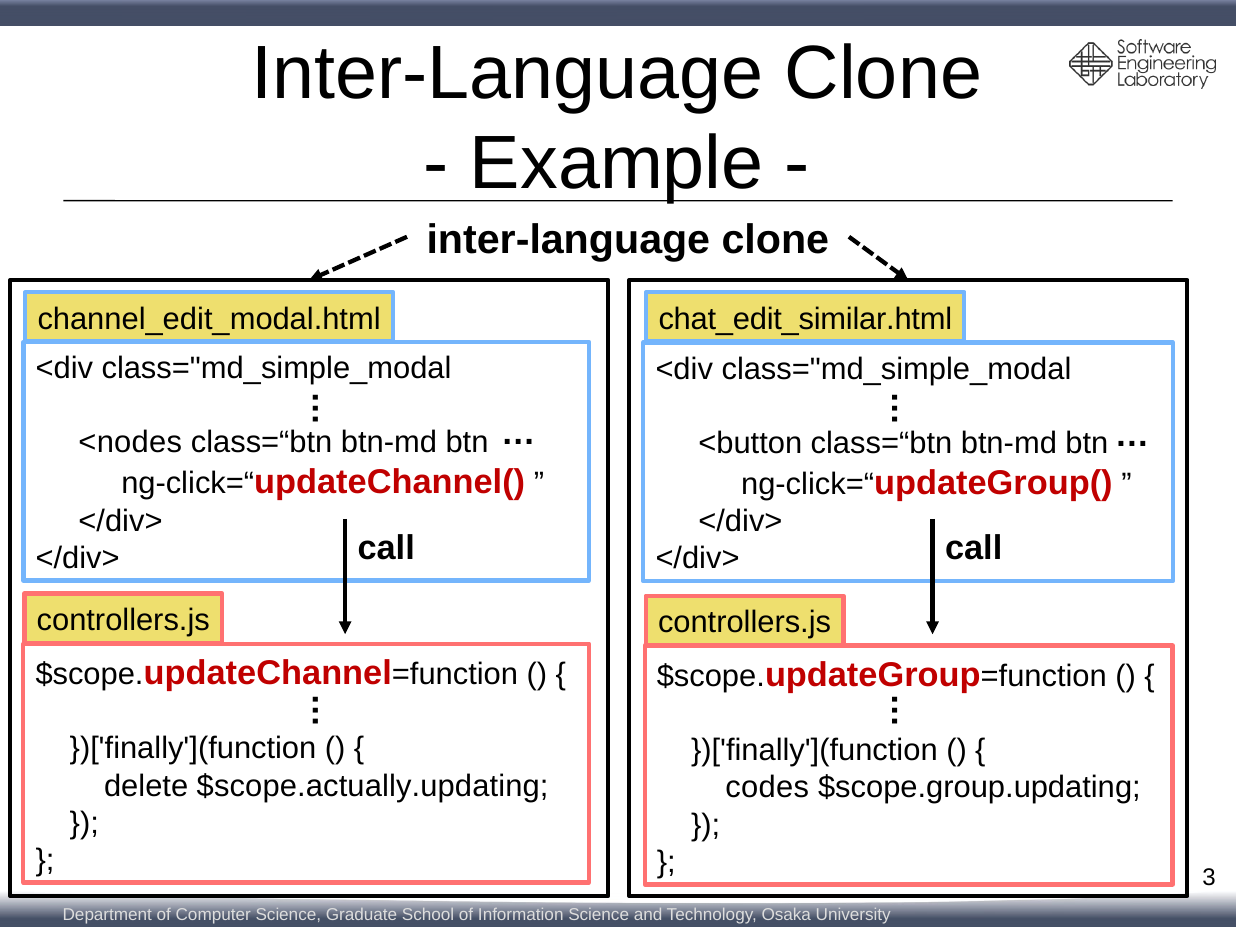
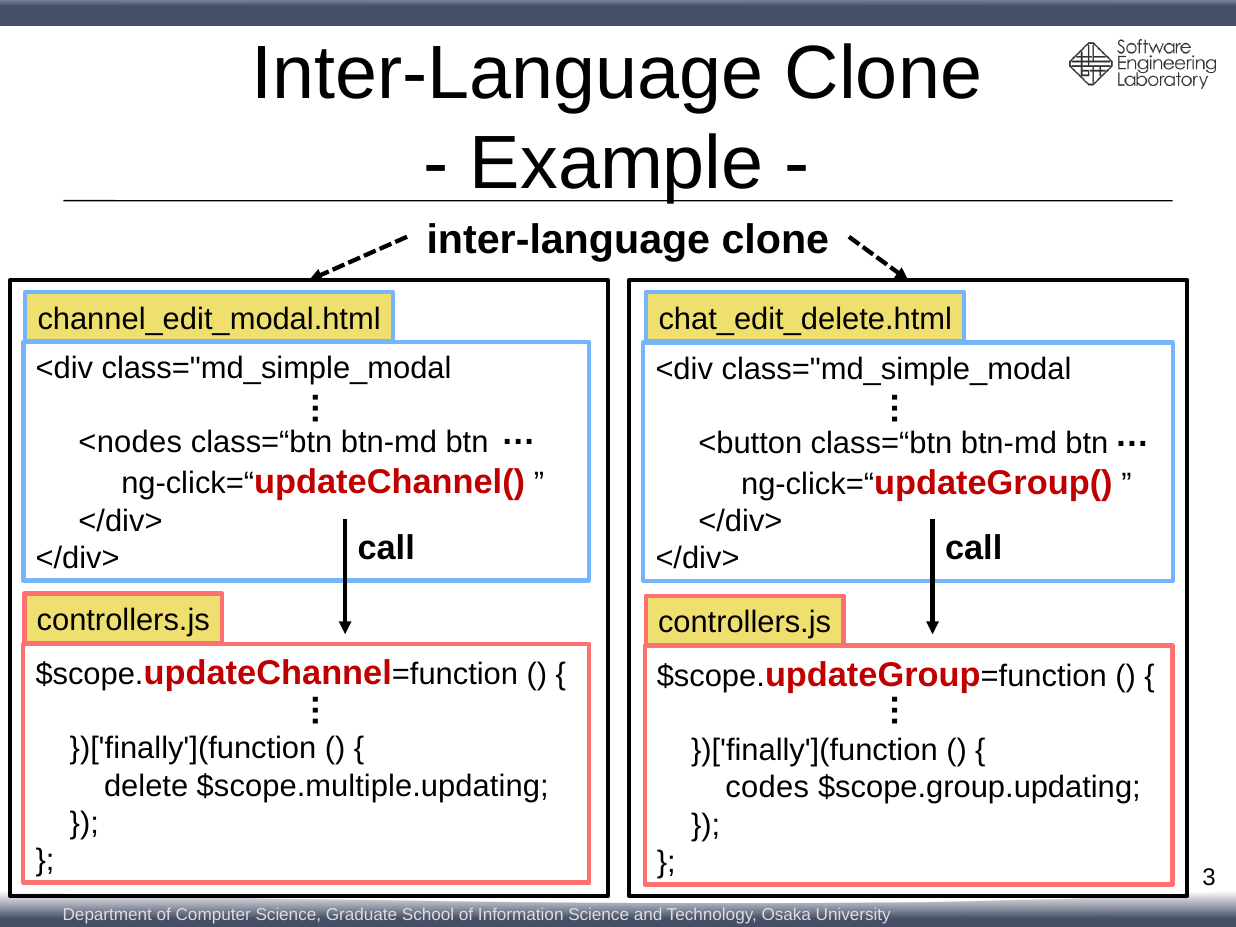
chat_edit_similar.html: chat_edit_similar.html -> chat_edit_delete.html
$scope.actually.updating: $scope.actually.updating -> $scope.multiple.updating
